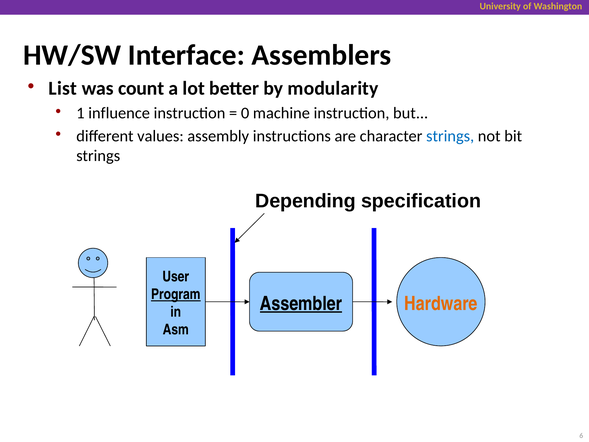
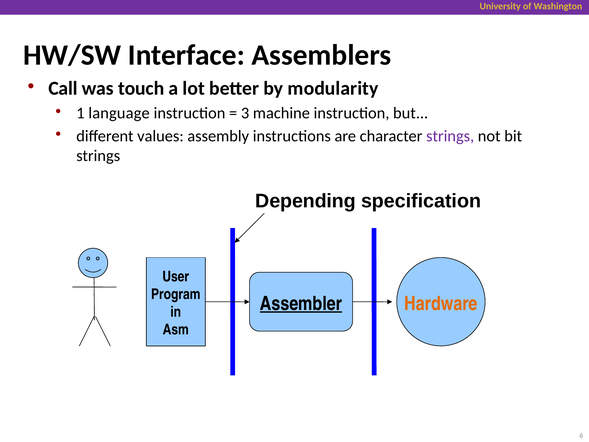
List: List -> Call
count: count -> touch
influence: influence -> language
0: 0 -> 3
strings at (450, 136) colour: blue -> purple
Program underline: present -> none
